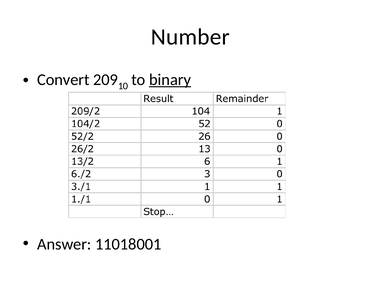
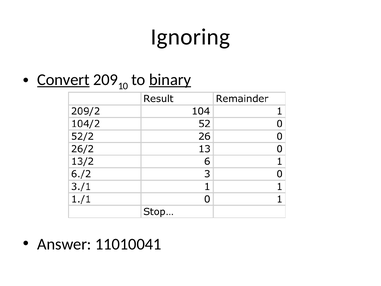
Number: Number -> Ignoring
Convert underline: none -> present
11018001: 11018001 -> 11010041
